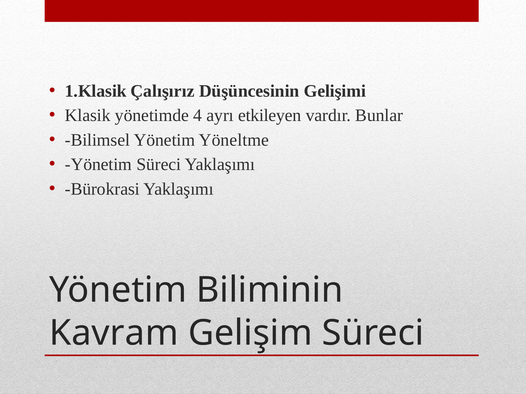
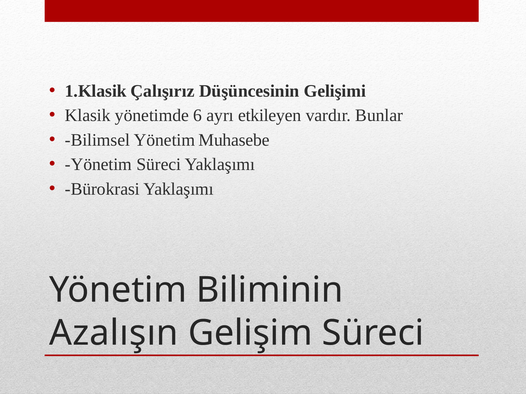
4: 4 -> 6
Yöneltme: Yöneltme -> Muhasebe
Kavram: Kavram -> Azalışın
